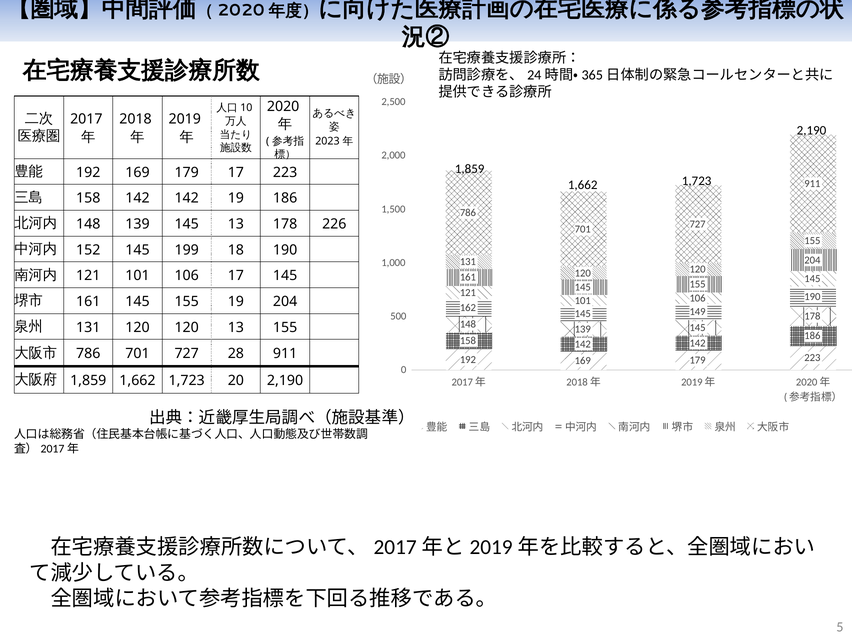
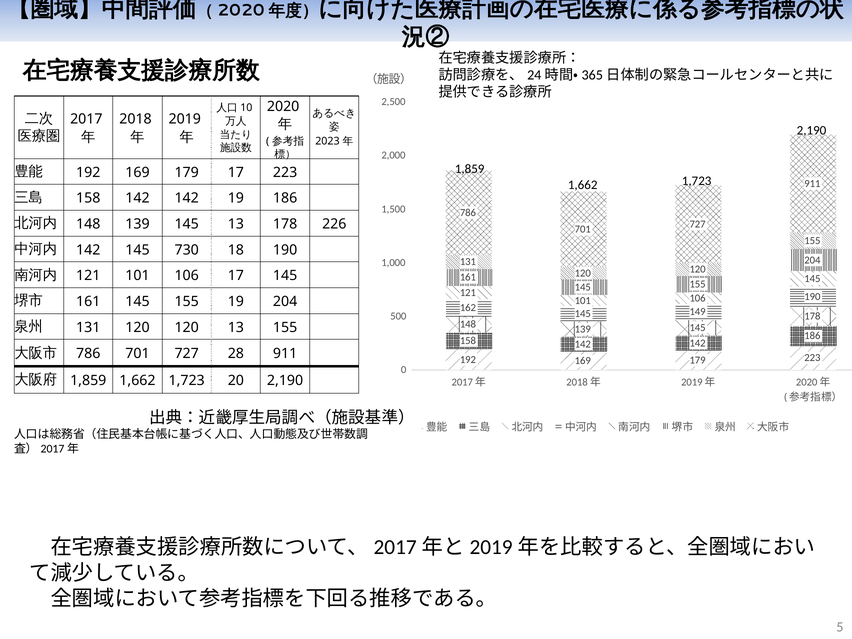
152 at (88, 250): 152 -> 142
199: 199 -> 730
